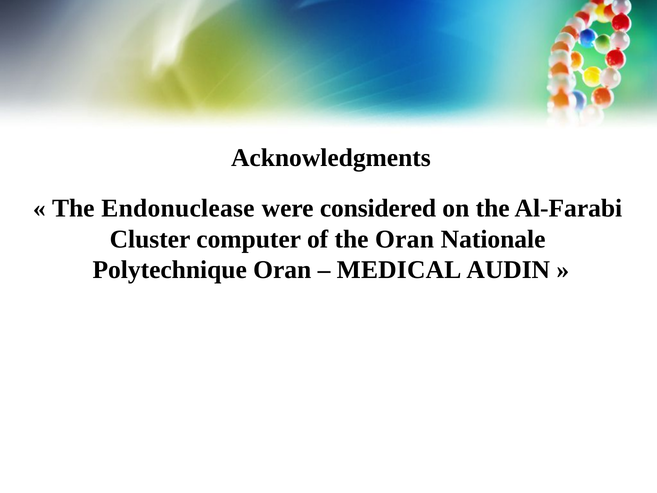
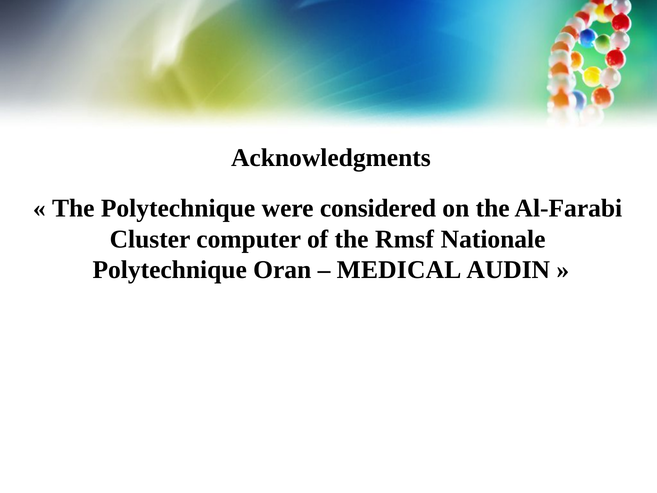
The Endonuclease: Endonuclease -> Polytechnique
the Oran: Oran -> Rmsf
